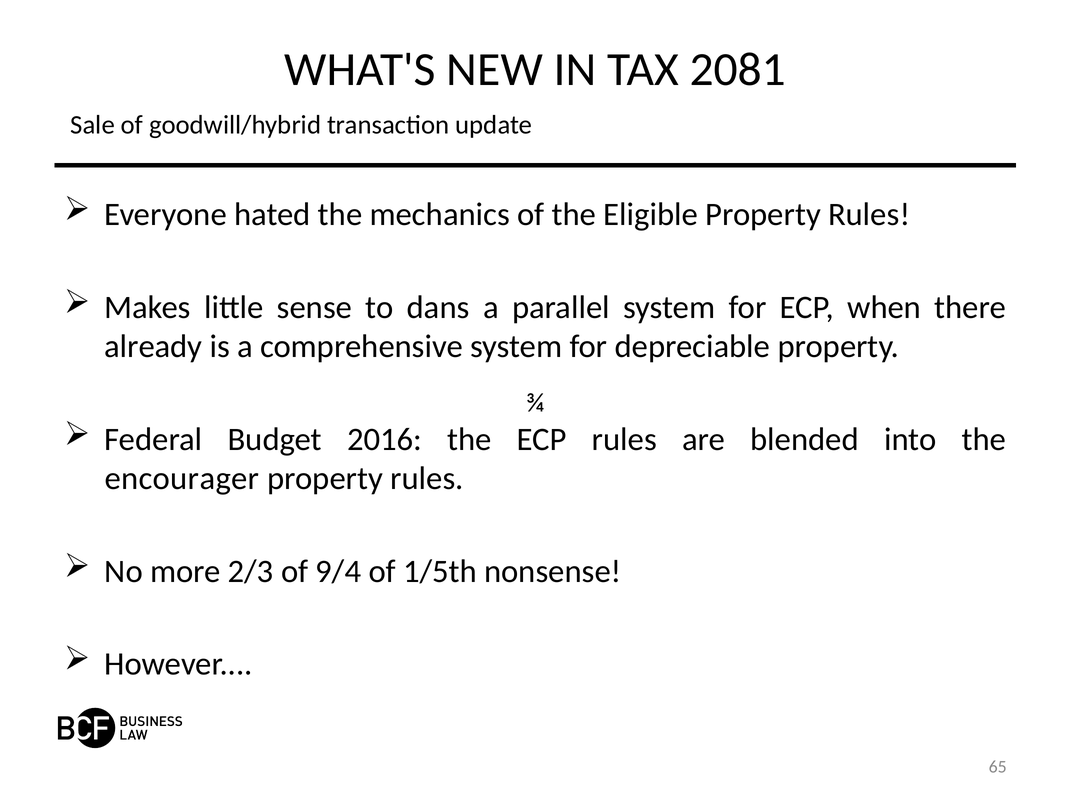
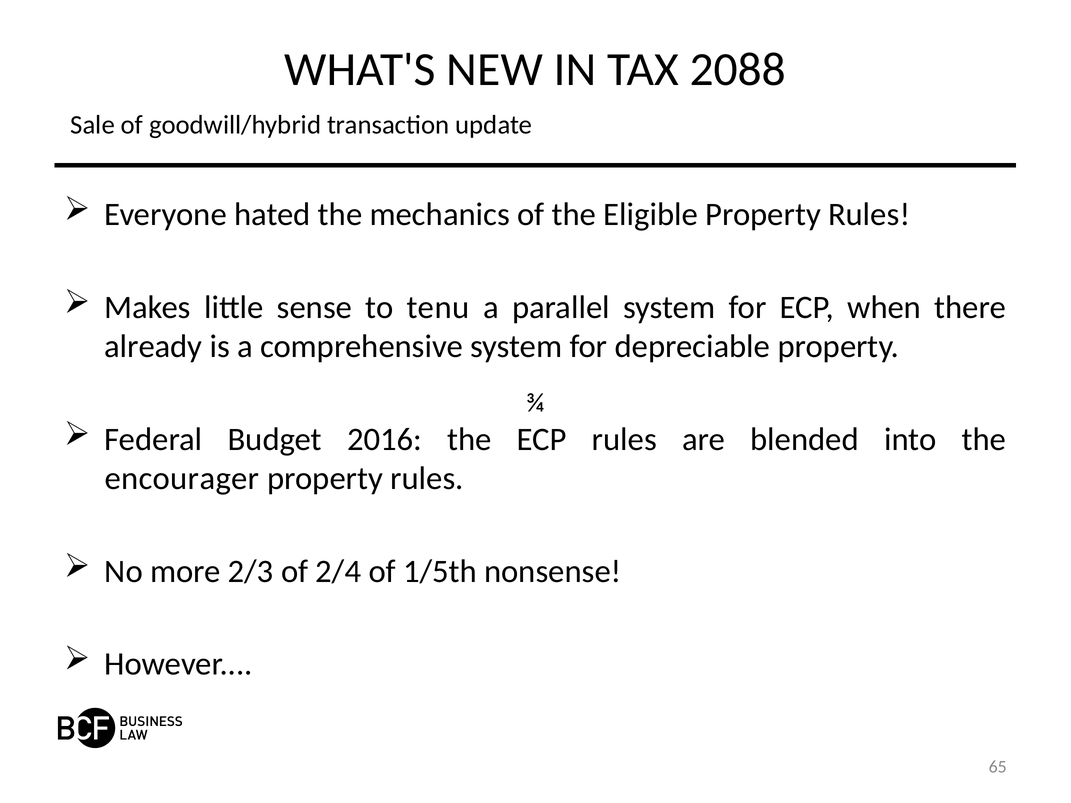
2081: 2081 -> 2088
dans: dans -> tenu
9/4: 9/4 -> 2/4
